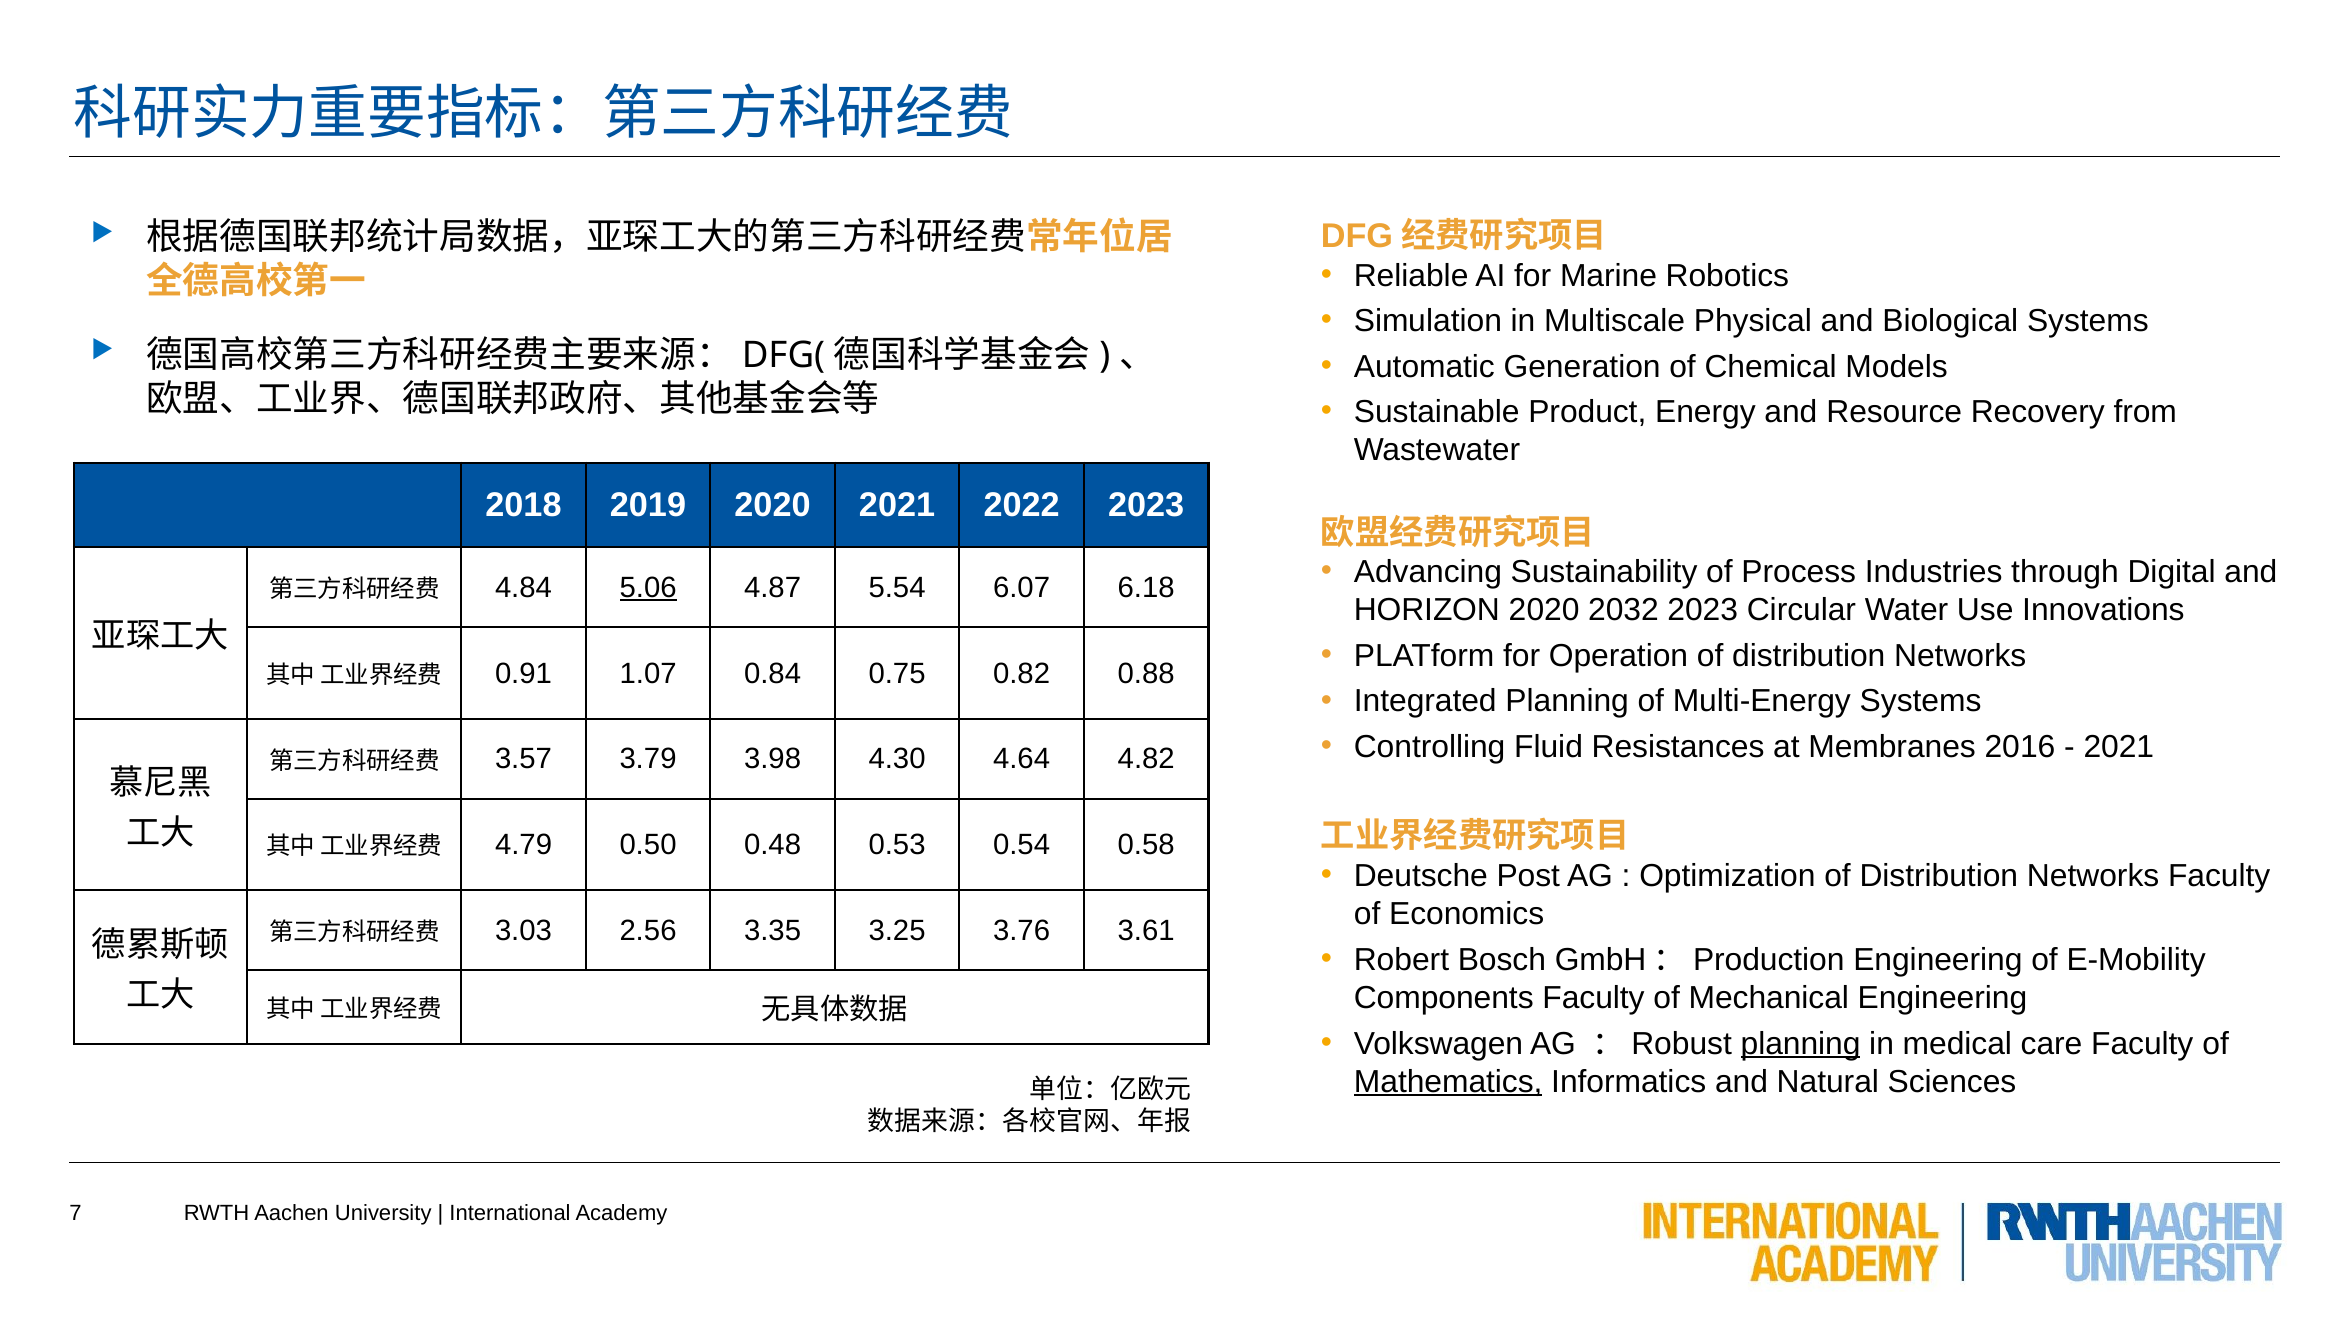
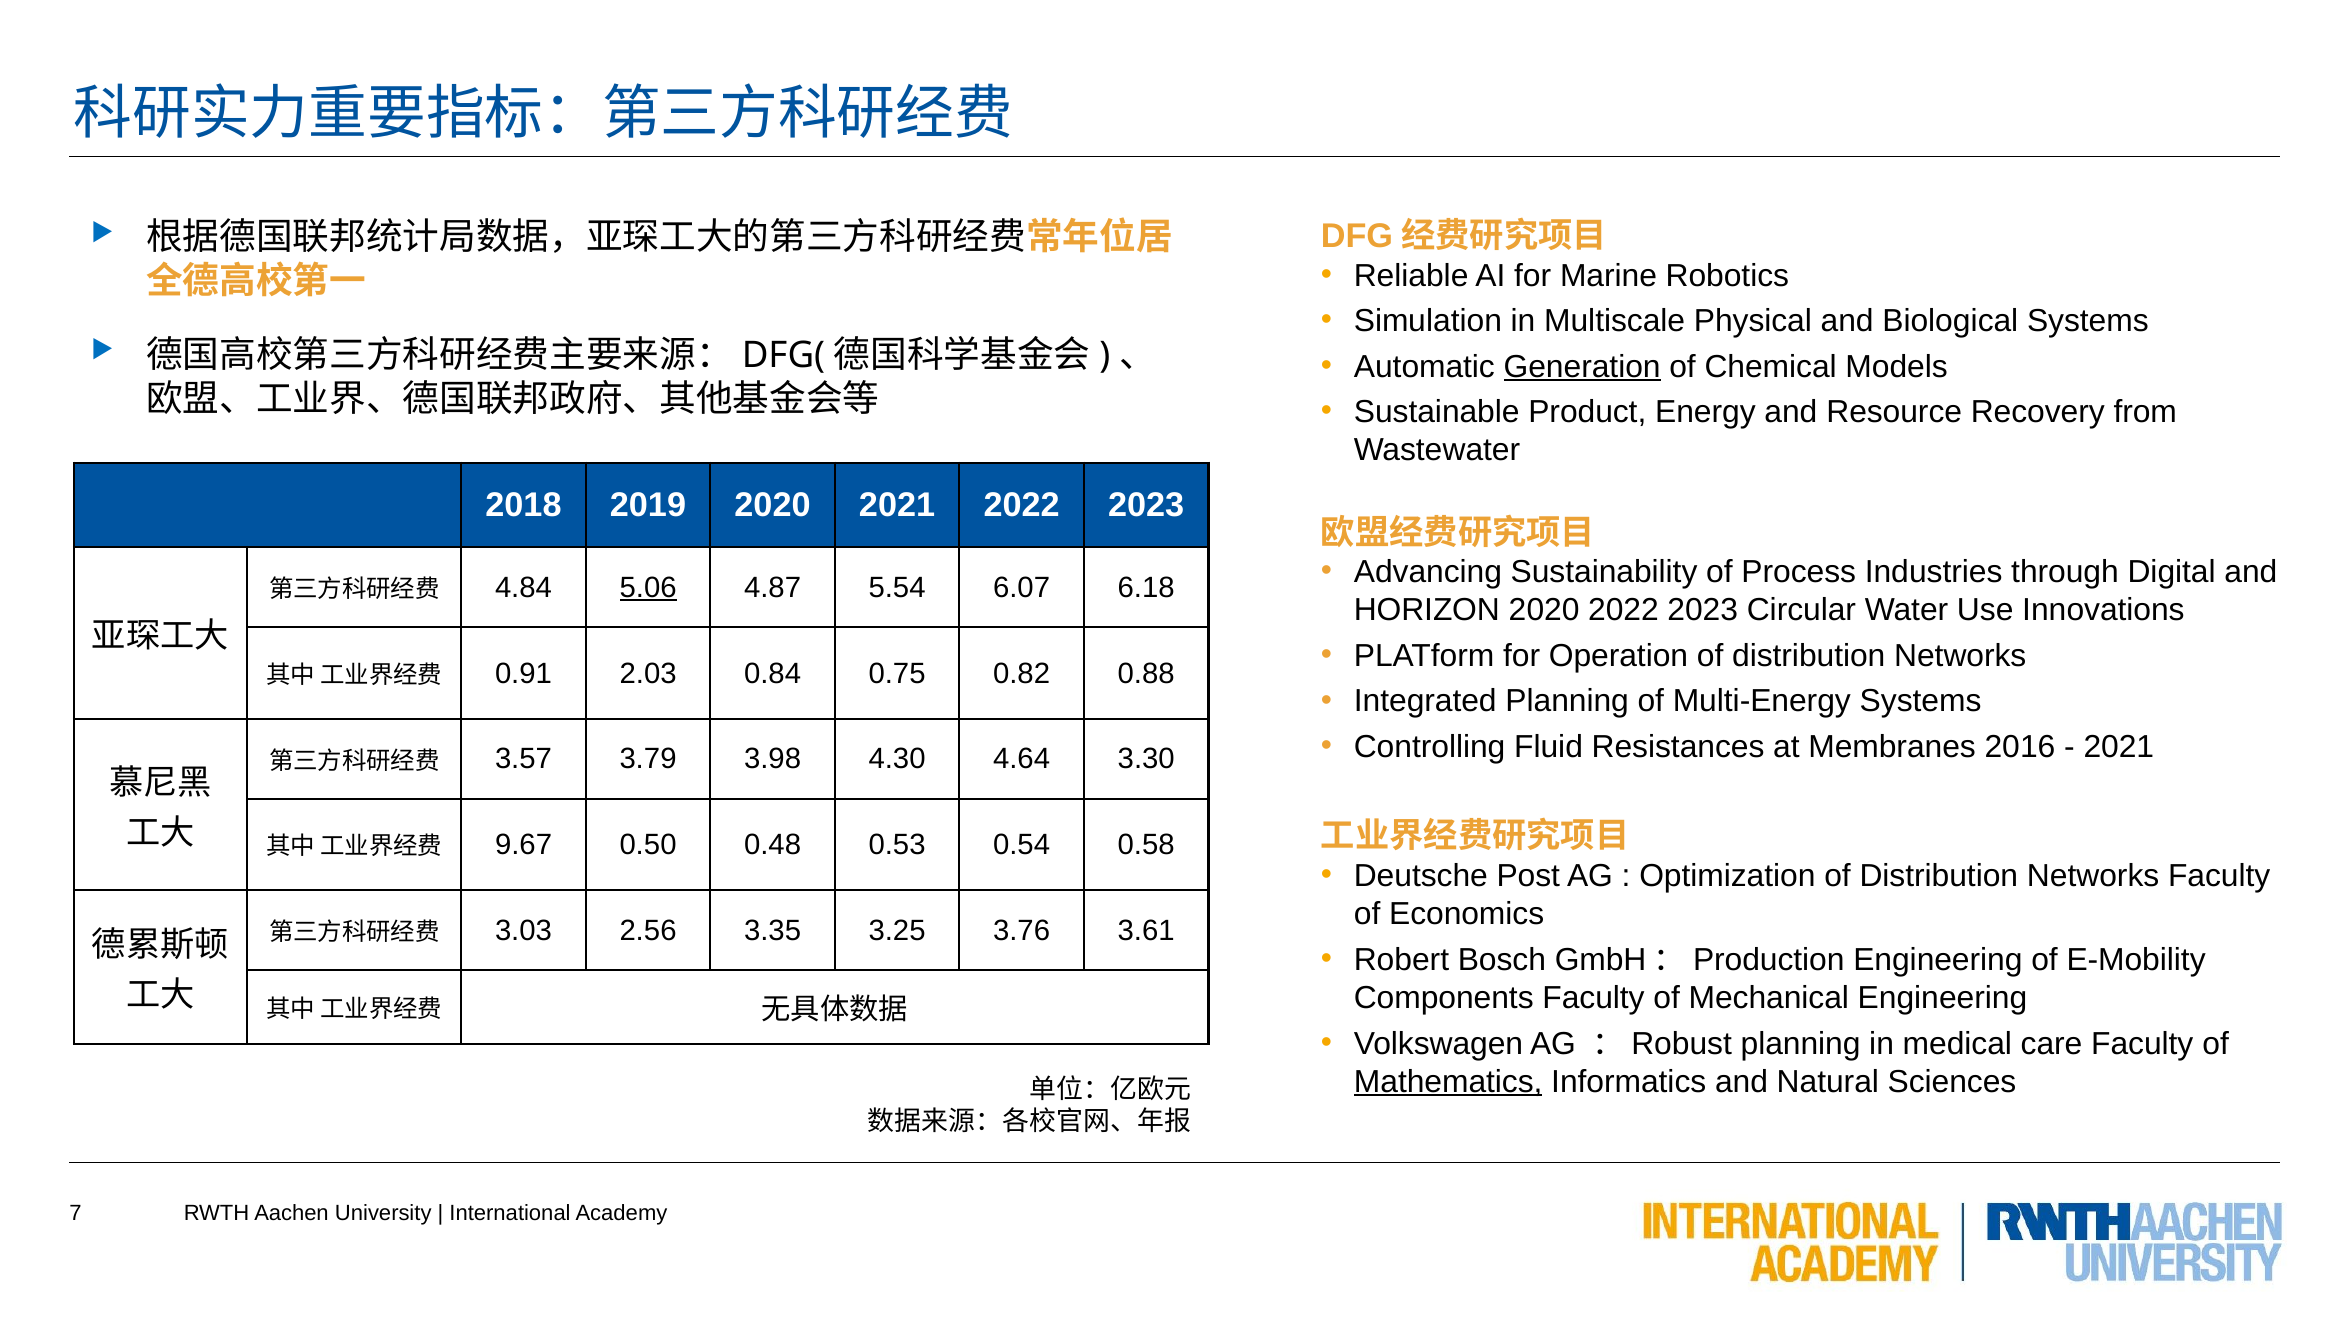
Generation underline: none -> present
2020 2032: 2032 -> 2022
1.07: 1.07 -> 2.03
4.82: 4.82 -> 3.30
4.79: 4.79 -> 9.67
planning at (1801, 1044) underline: present -> none
